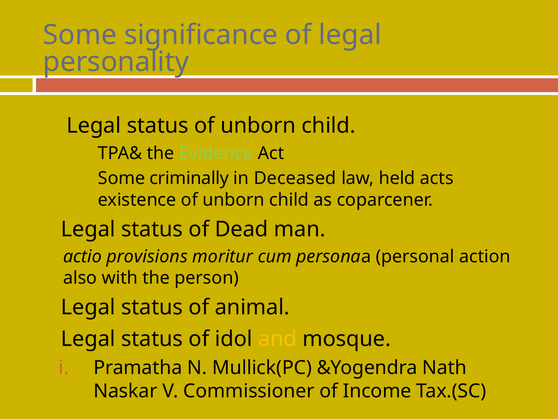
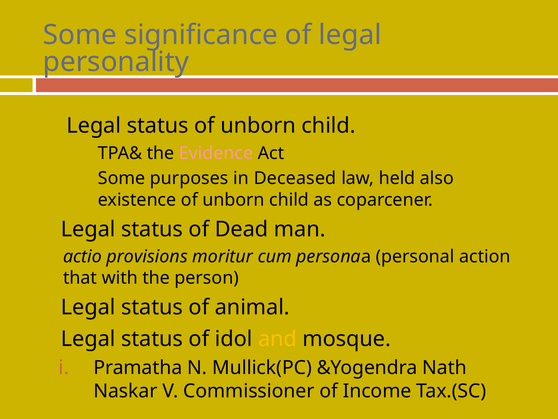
Evidence colour: light green -> pink
criminally: criminally -> purposes
acts: acts -> also
also: also -> that
